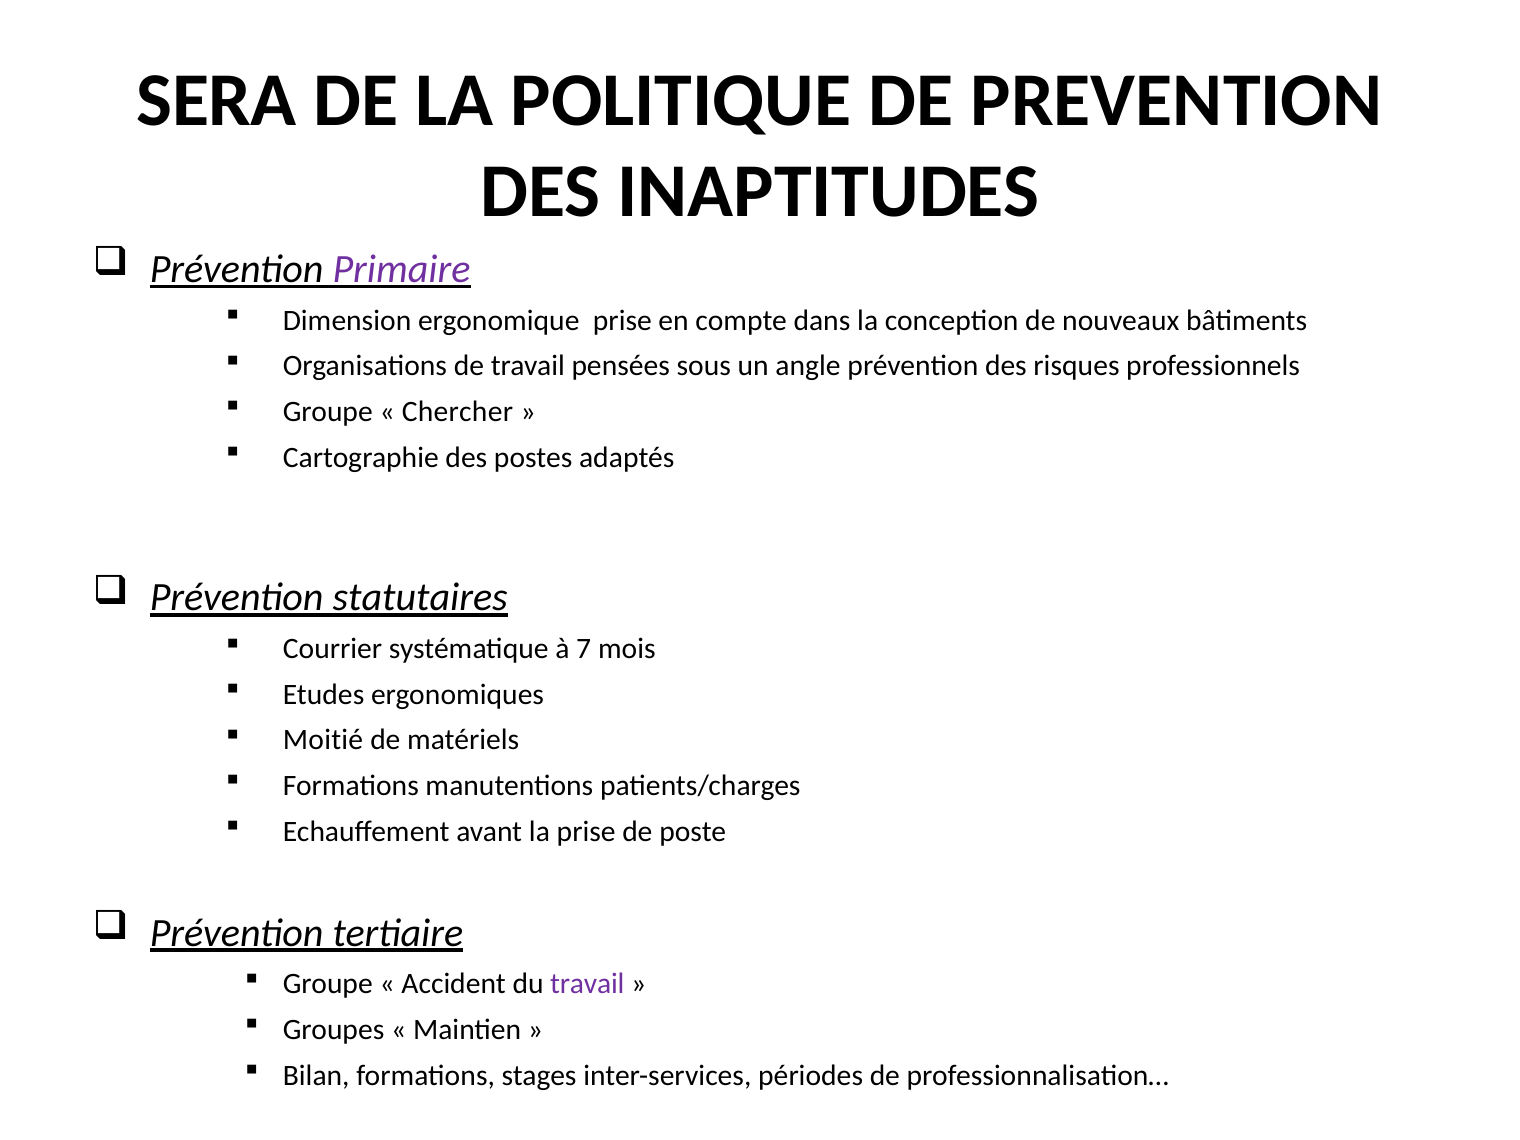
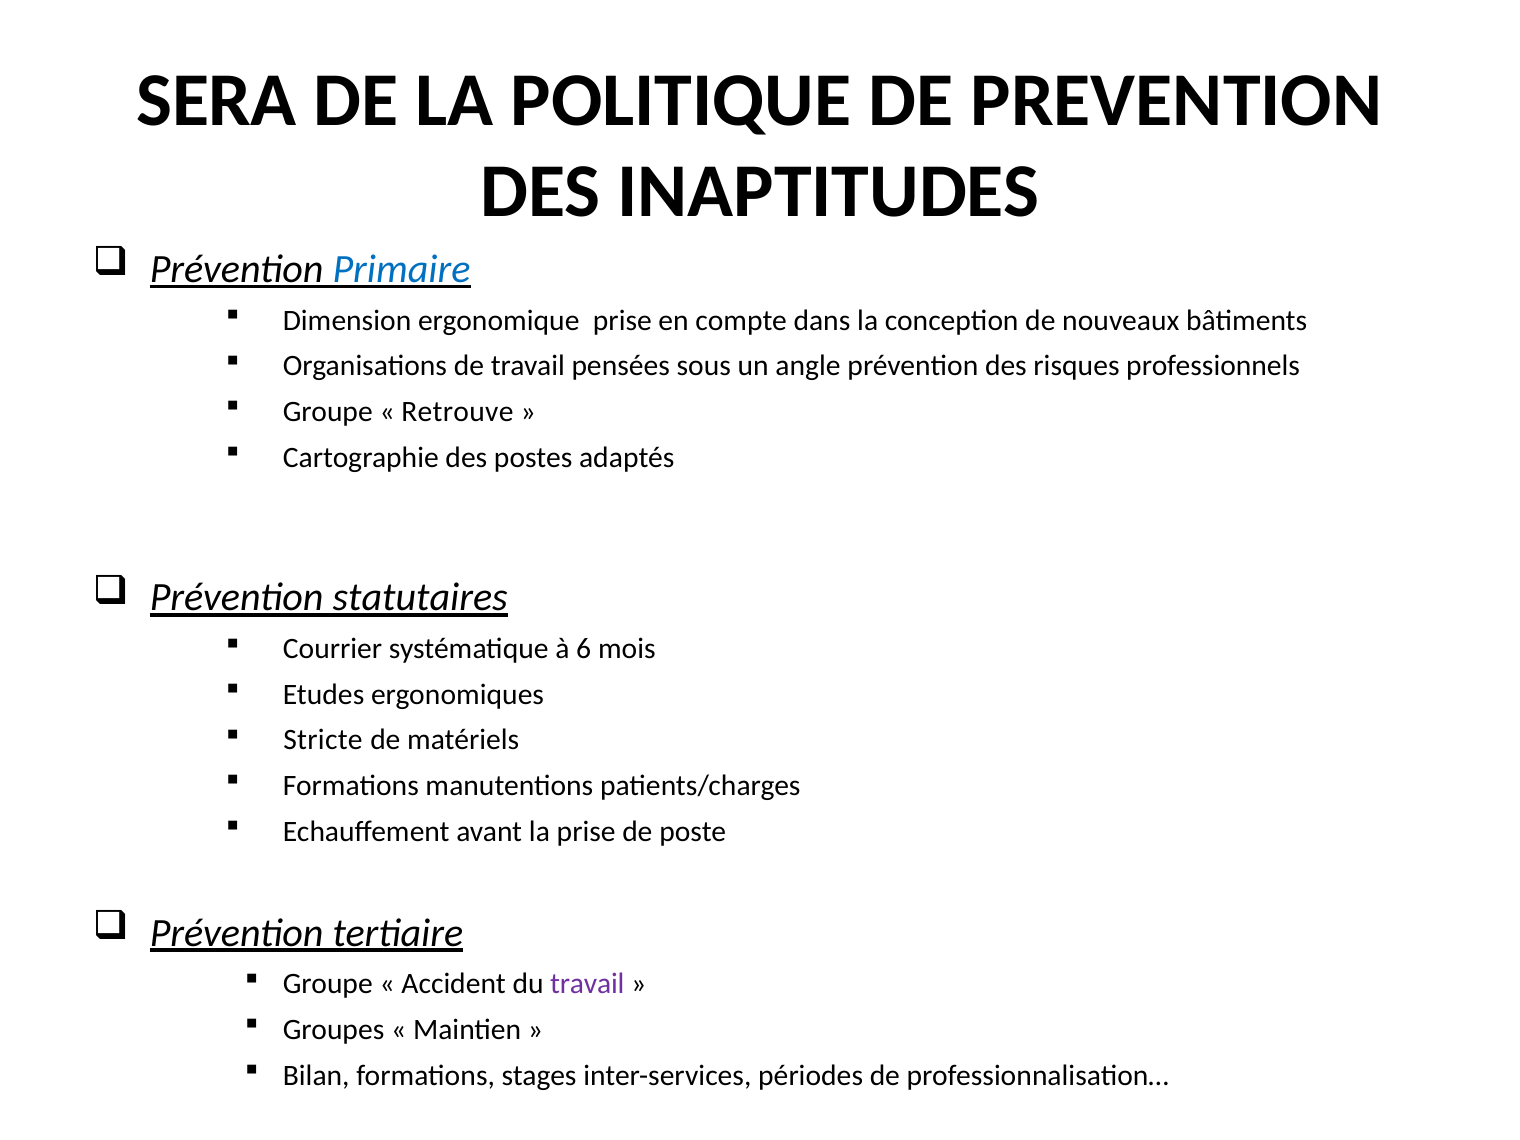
Primaire colour: purple -> blue
Chercher: Chercher -> Retrouve
7: 7 -> 6
Moitié: Moitié -> Stricte
